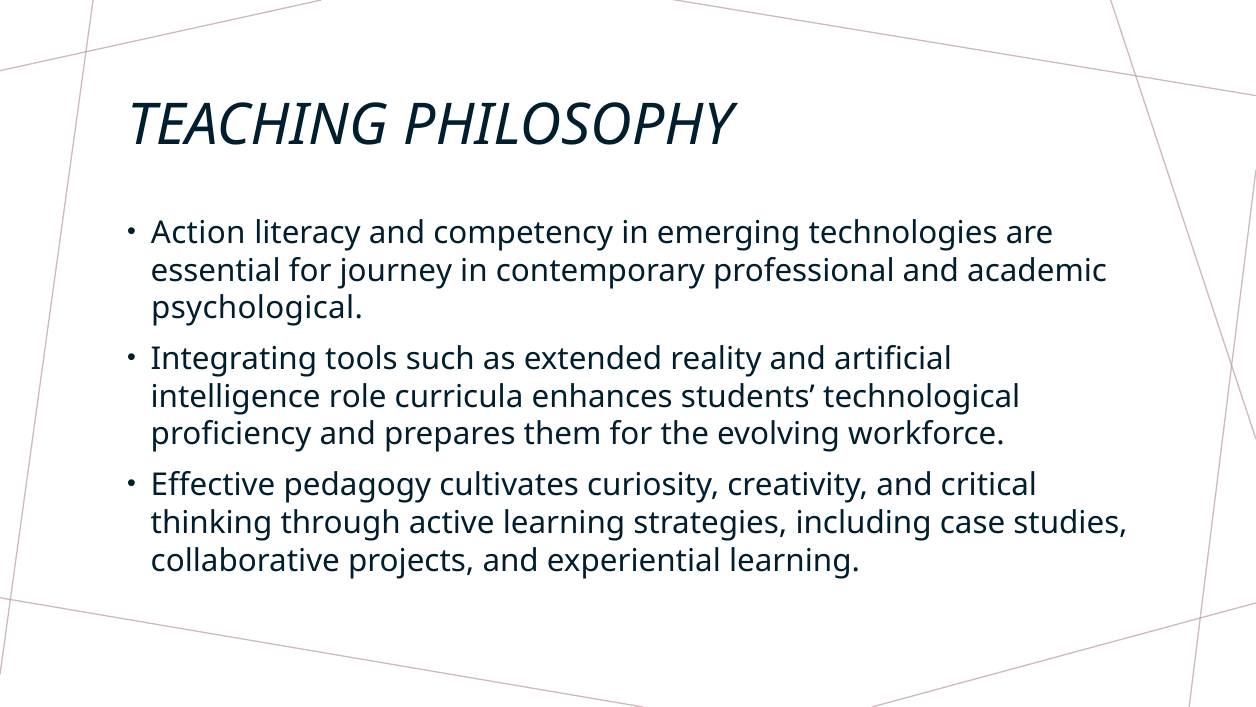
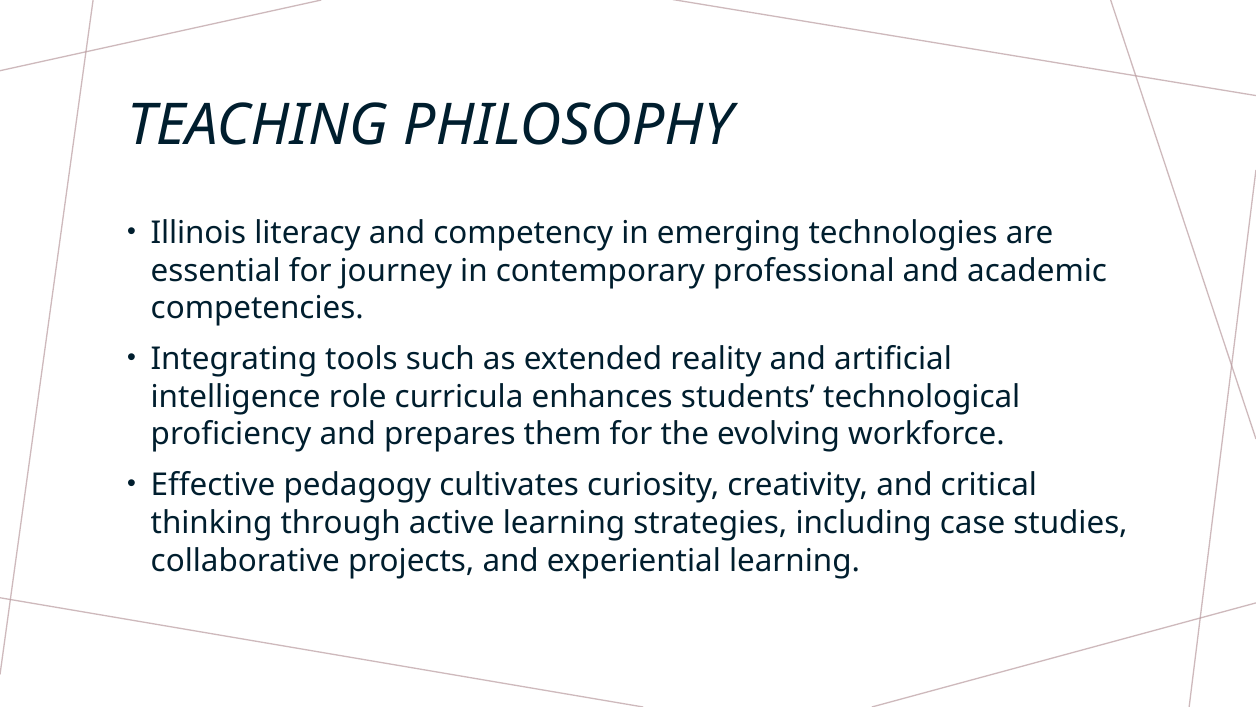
Action: Action -> Illinois
psychological: psychological -> competencies
